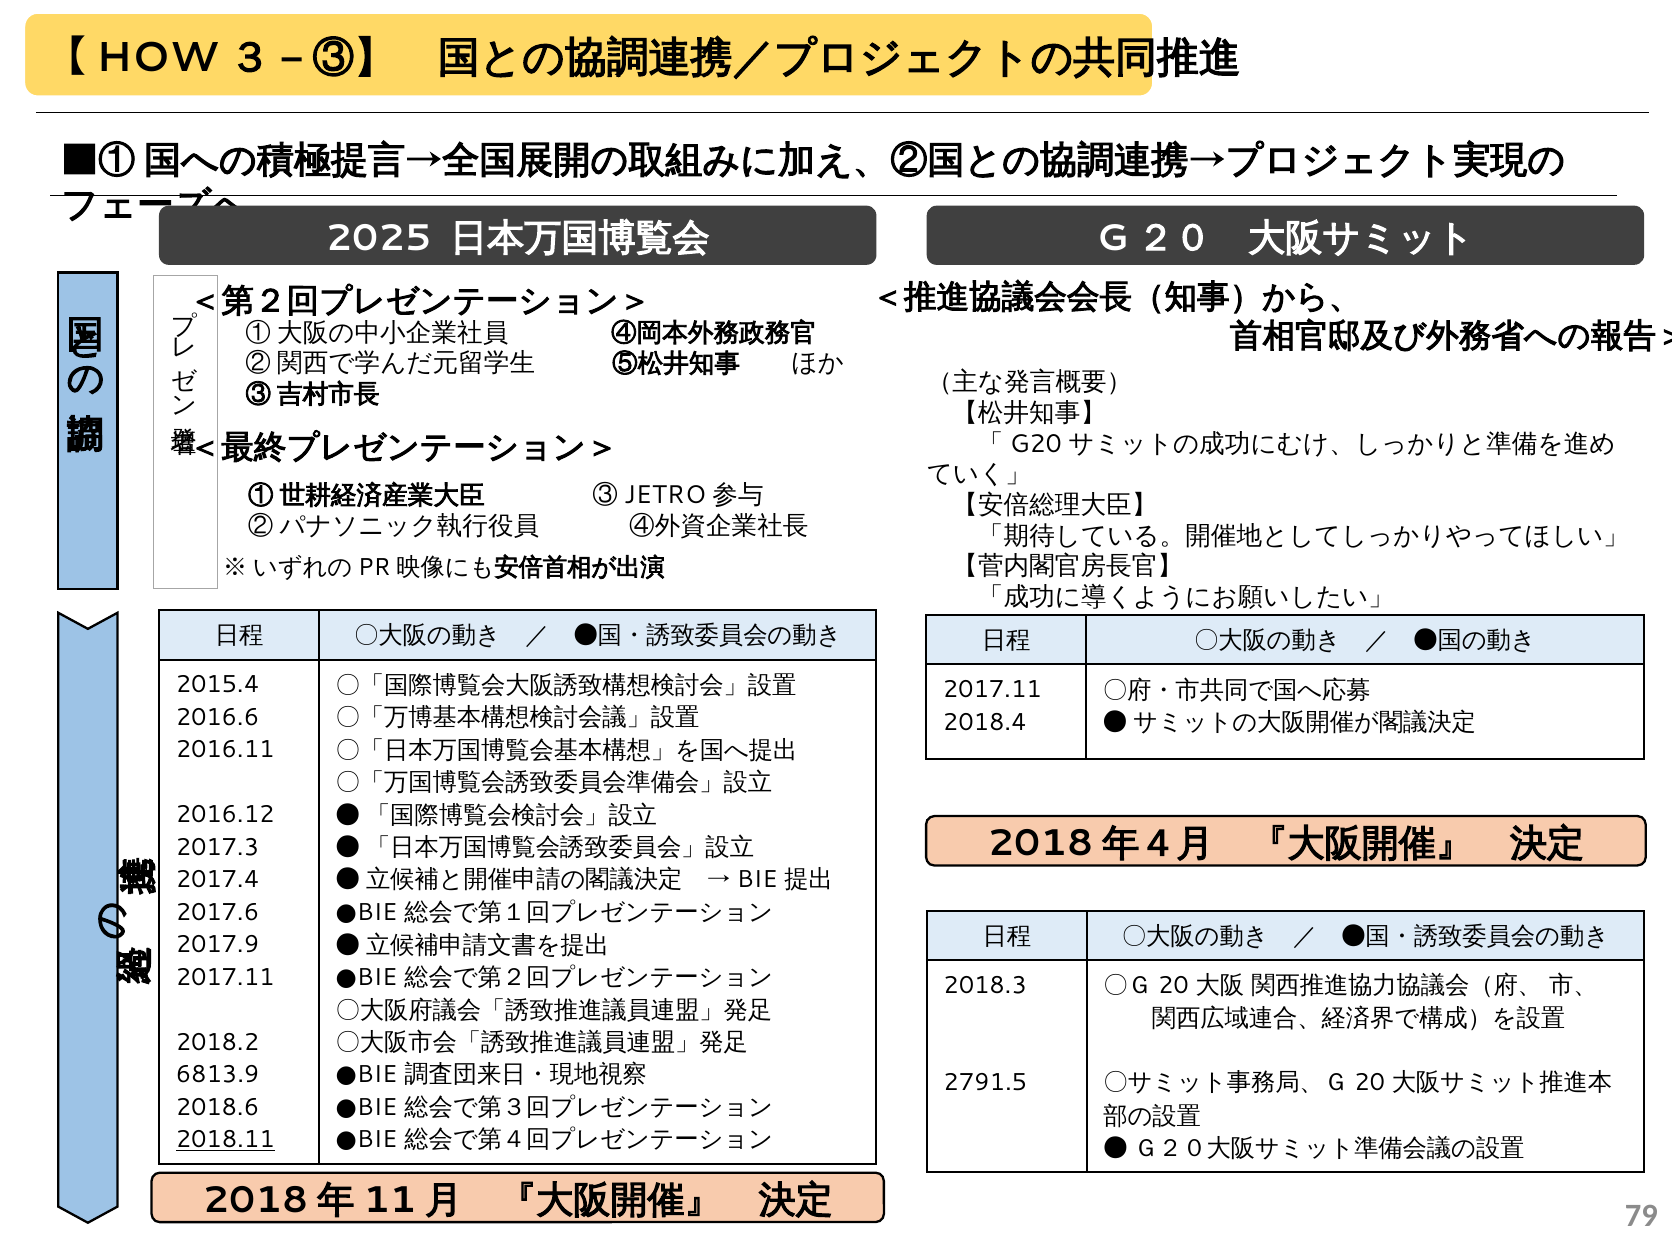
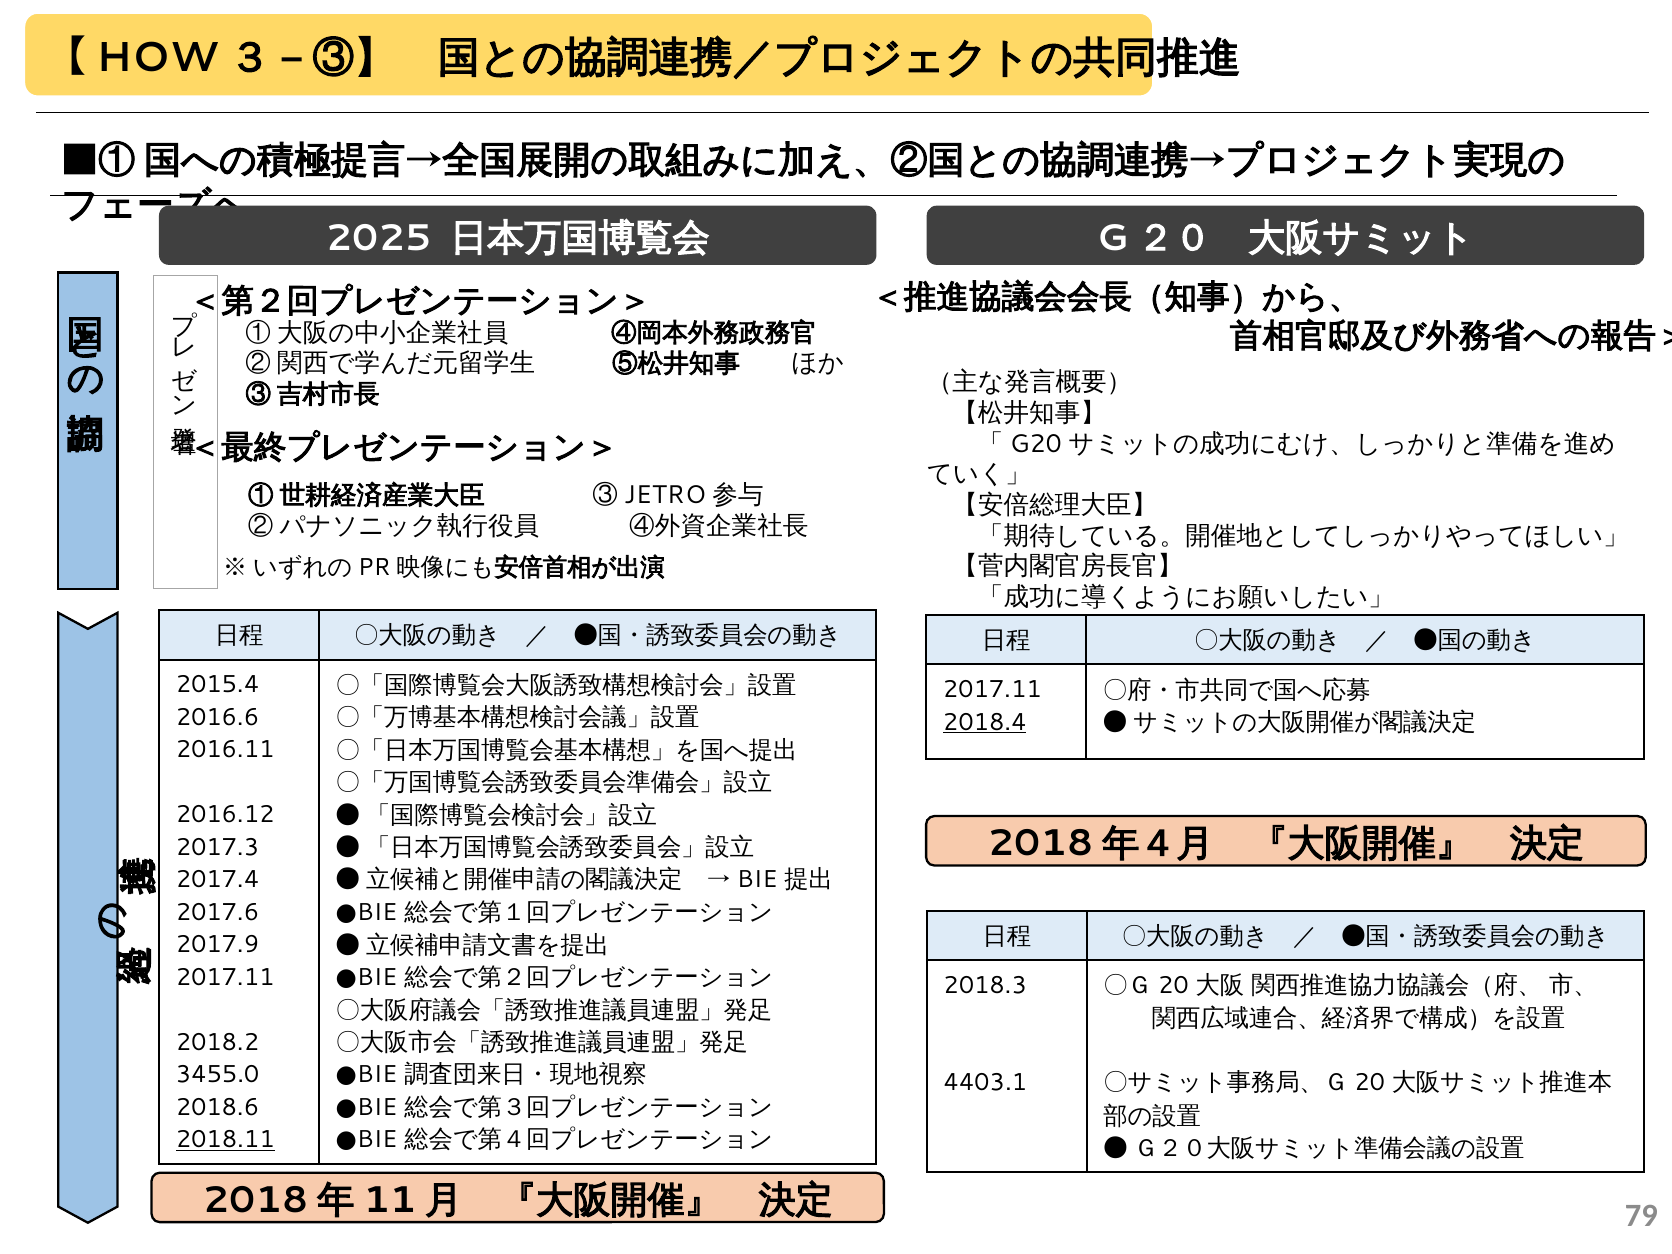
2018.4 underline: none -> present
6813.9: 6813.9 -> 3455.0
2791.5: 2791.5 -> 4403.1
